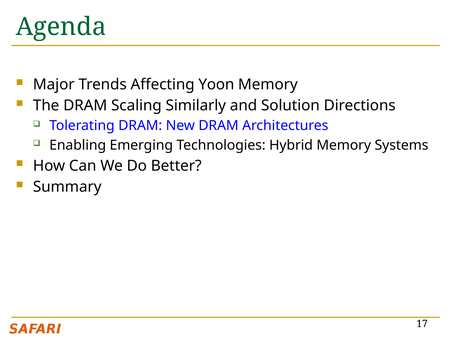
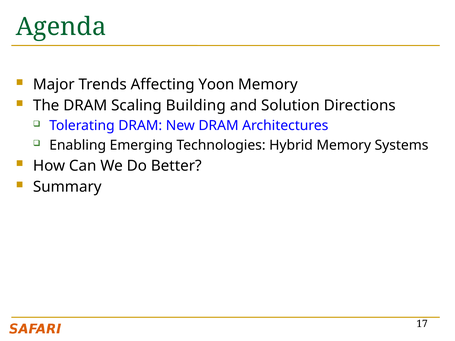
Similarly: Similarly -> Building
